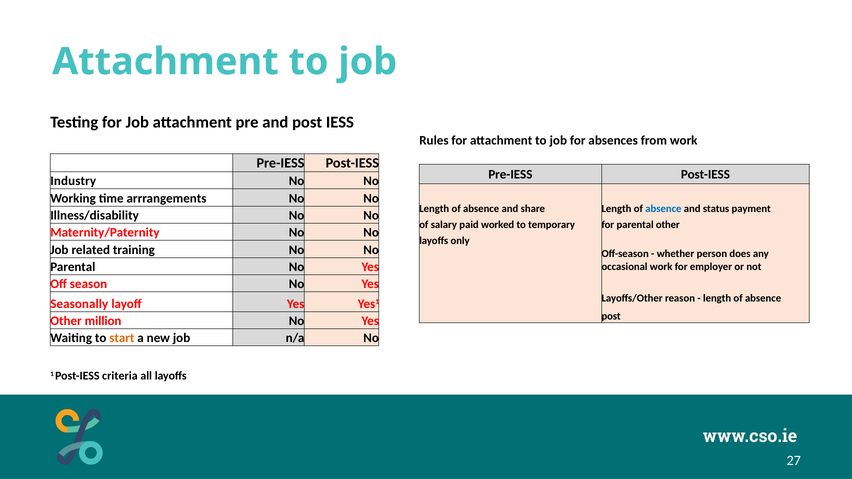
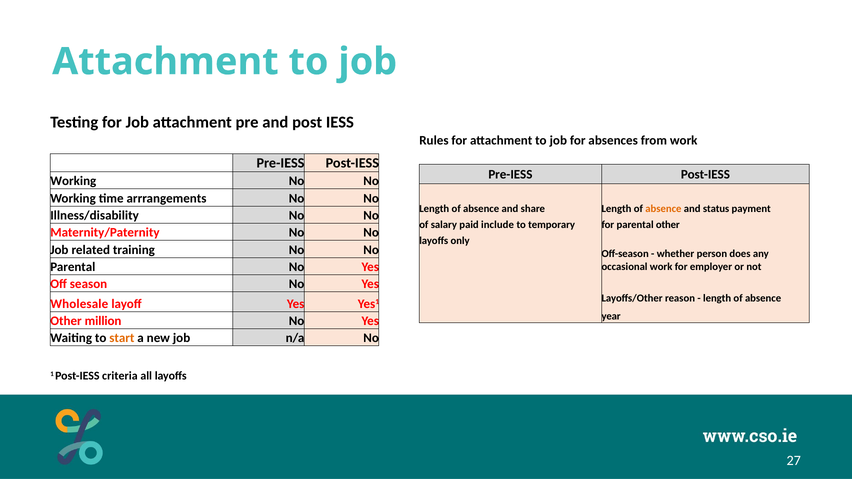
Industry at (73, 181): Industry -> Working
absence at (663, 209) colour: blue -> orange
worked: worked -> include
Seasonally: Seasonally -> Wholesale
post at (611, 317): post -> year
